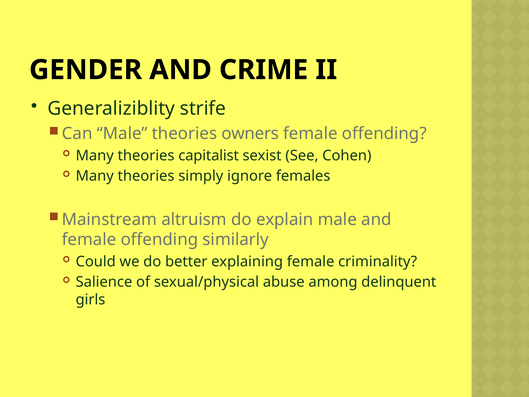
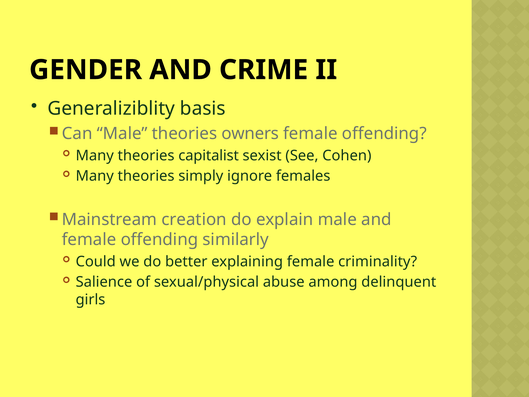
strife: strife -> basis
altruism: altruism -> creation
